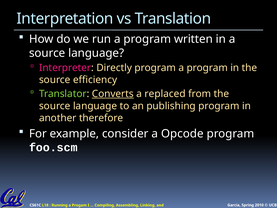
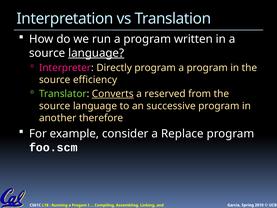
language at (96, 53) underline: none -> present
replaced: replaced -> reserved
publishing: publishing -> successive
Opcode: Opcode -> Replace
